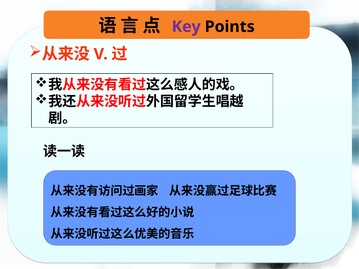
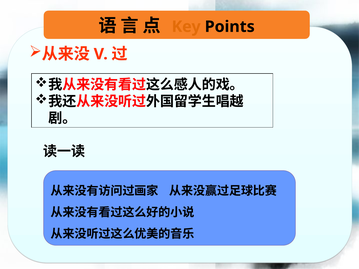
Key colour: purple -> orange
